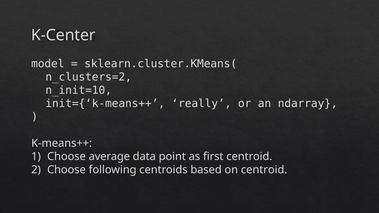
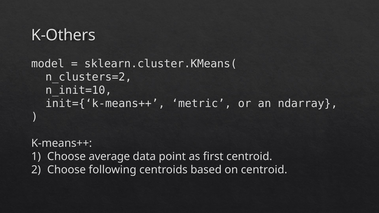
K-Center: K-Center -> K-Others
really: really -> metric
